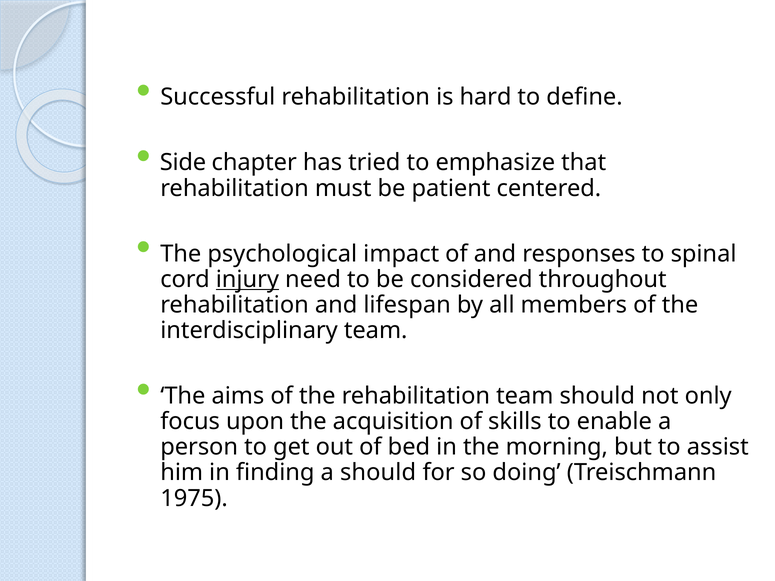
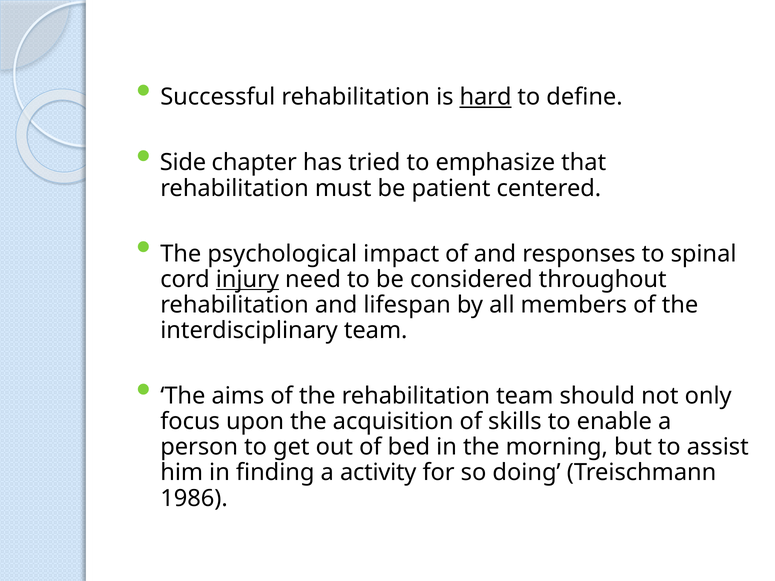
hard underline: none -> present
a should: should -> activity
1975: 1975 -> 1986
